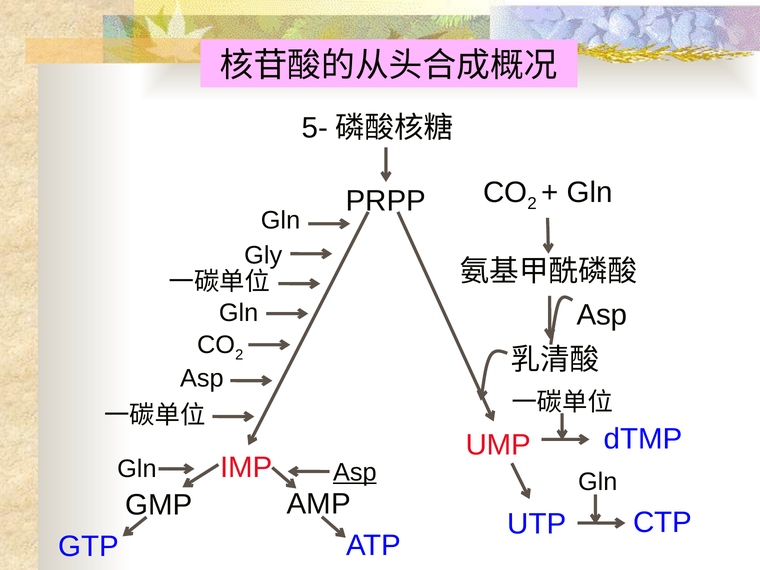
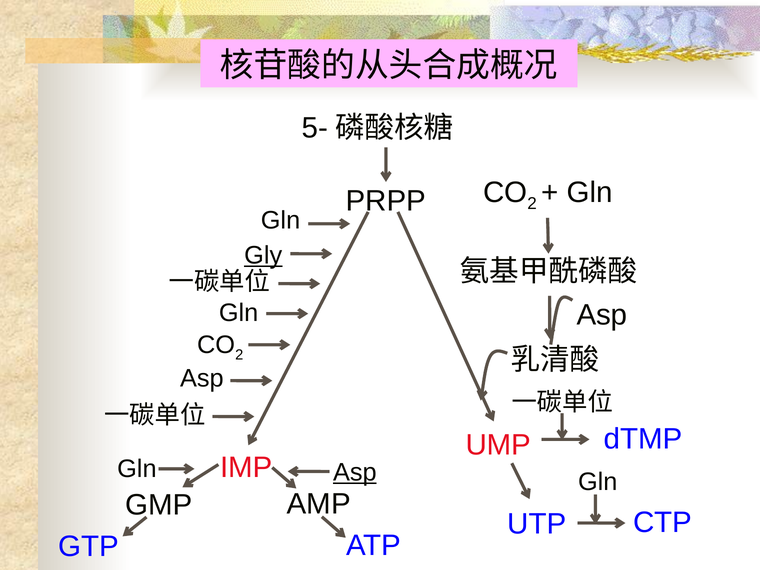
Gly underline: none -> present
